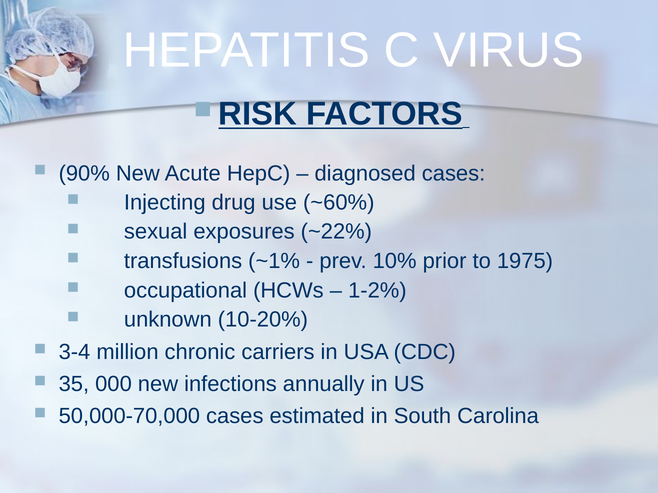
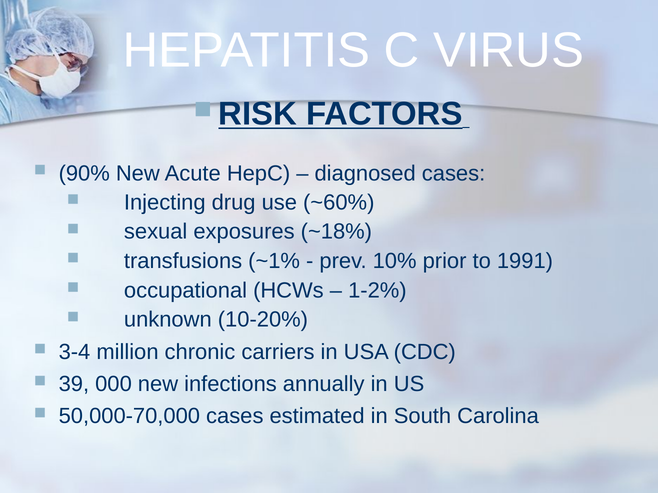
~22%: ~22% -> ~18%
1975: 1975 -> 1991
35: 35 -> 39
